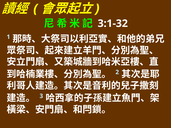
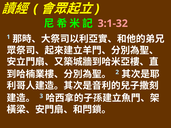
3:1-32 colour: white -> pink
